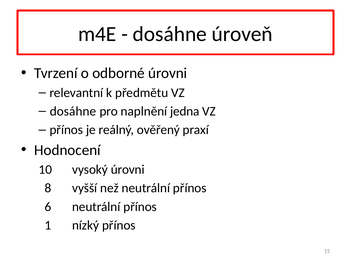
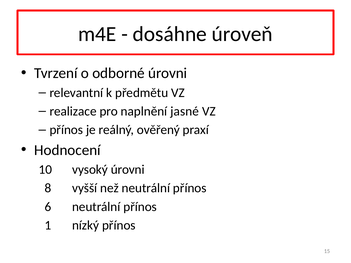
dosáhne at (73, 111): dosáhne -> realizace
jedna: jedna -> jasné
